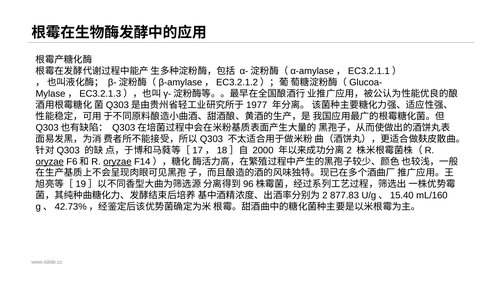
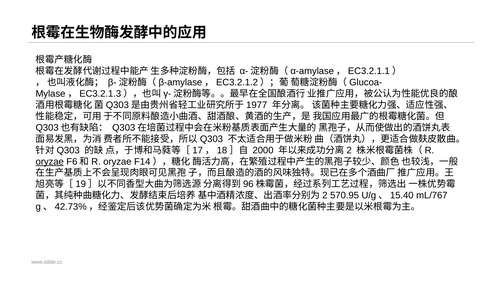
oryzae at (117, 161) underline: present -> none
877.83: 877.83 -> 570.95
mL/160: mL/160 -> mL/767
